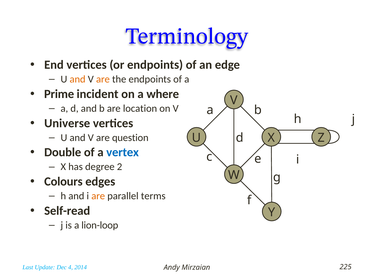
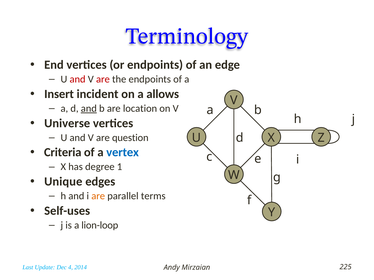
and at (78, 79) colour: orange -> red
are at (103, 79) colour: orange -> red
Prime: Prime -> Insert
where: where -> allows
and at (89, 109) underline: none -> present
Double: Double -> Criteria
2: 2 -> 1
Colours: Colours -> Unique
Self-read: Self-read -> Self-uses
